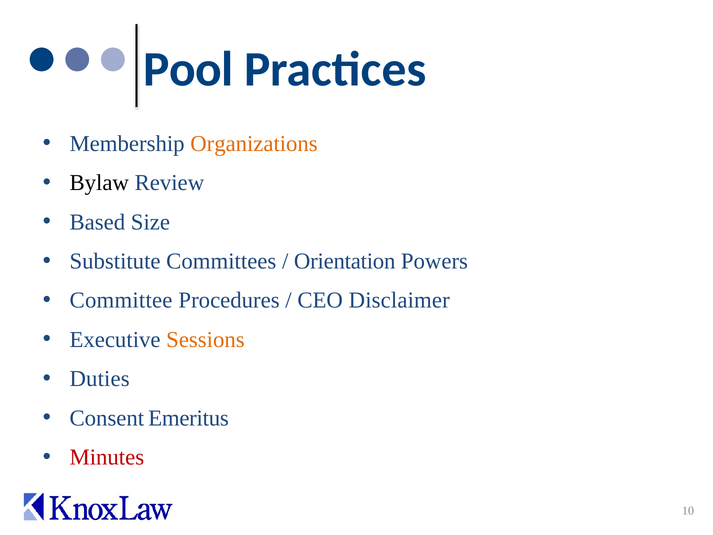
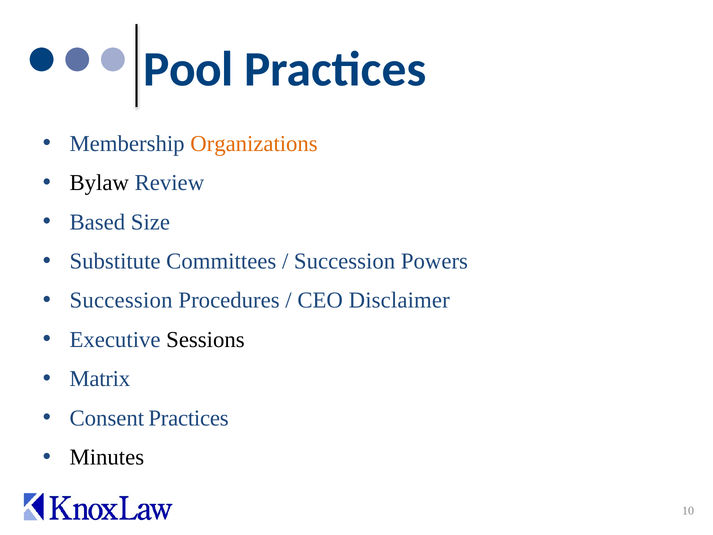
Orientation at (345, 261): Orientation -> Succession
Committee at (121, 300): Committee -> Succession
Sessions colour: orange -> black
Duties: Duties -> Matrix
Consent Emeritus: Emeritus -> Practices
Minutes colour: red -> black
